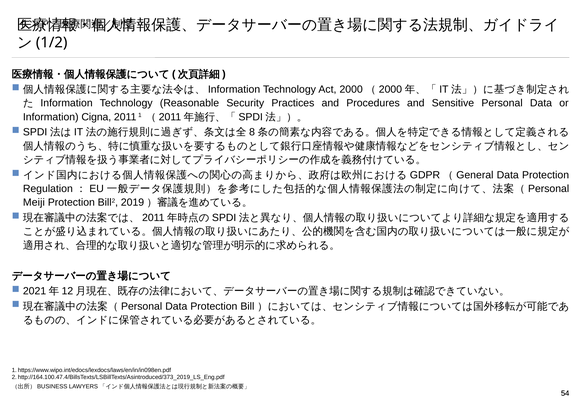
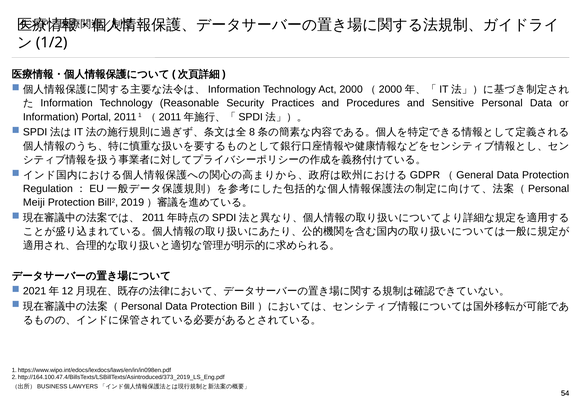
Cigna: Cigna -> Portal
